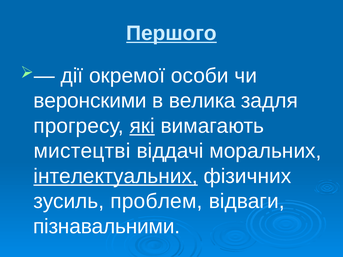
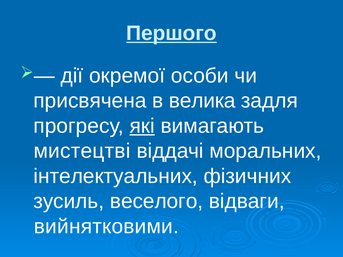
веронскими: веронскими -> присвячена
інтелектуальних underline: present -> none
проблем: проблем -> веселого
пізнавальними: пізнавальними -> вийнятковими
